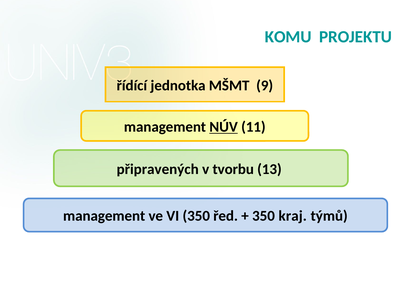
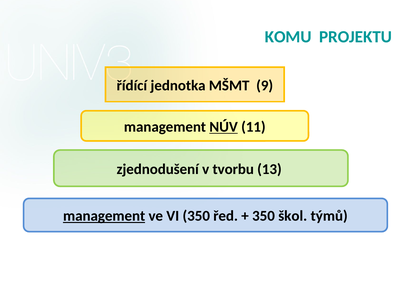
připravených: připravených -> zjednodušení
management at (104, 217) underline: none -> present
kraj: kraj -> škol
